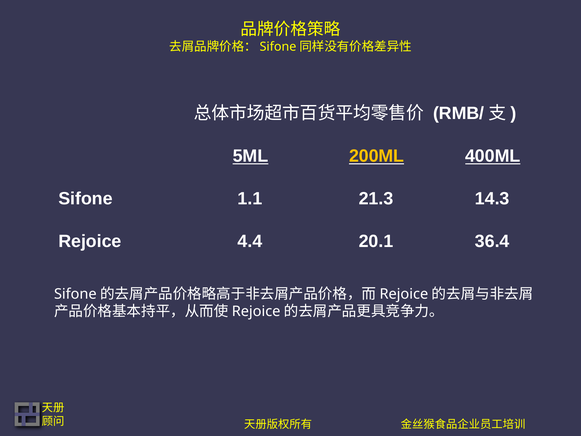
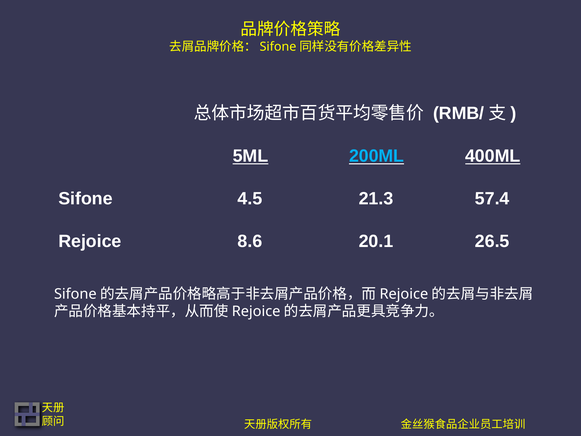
200ML colour: yellow -> light blue
1.1: 1.1 -> 4.5
14.3: 14.3 -> 57.4
4.4: 4.4 -> 8.6
36.4: 36.4 -> 26.5
